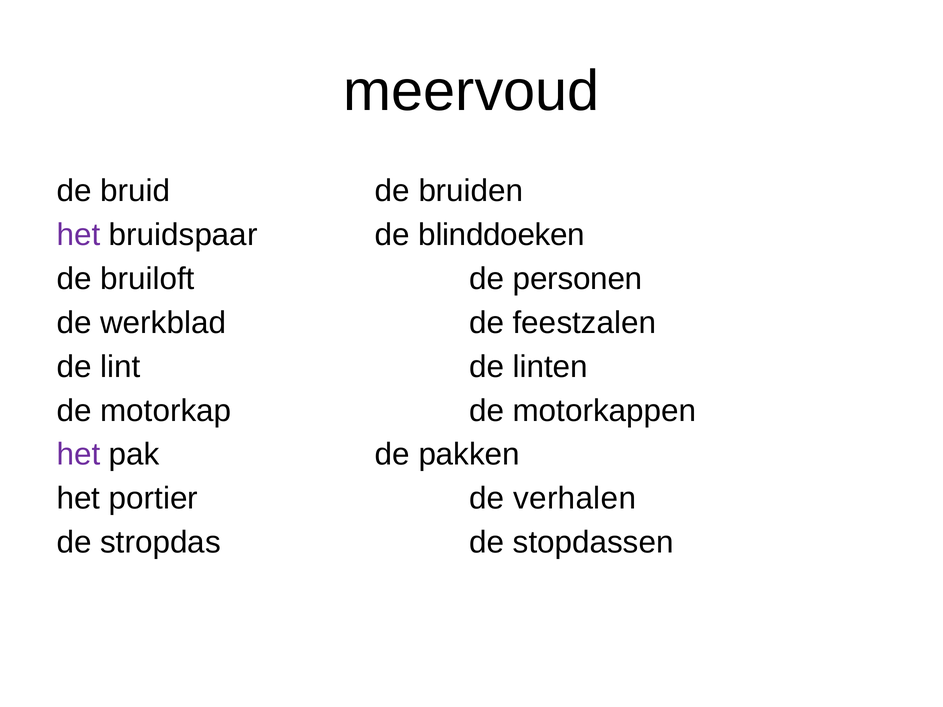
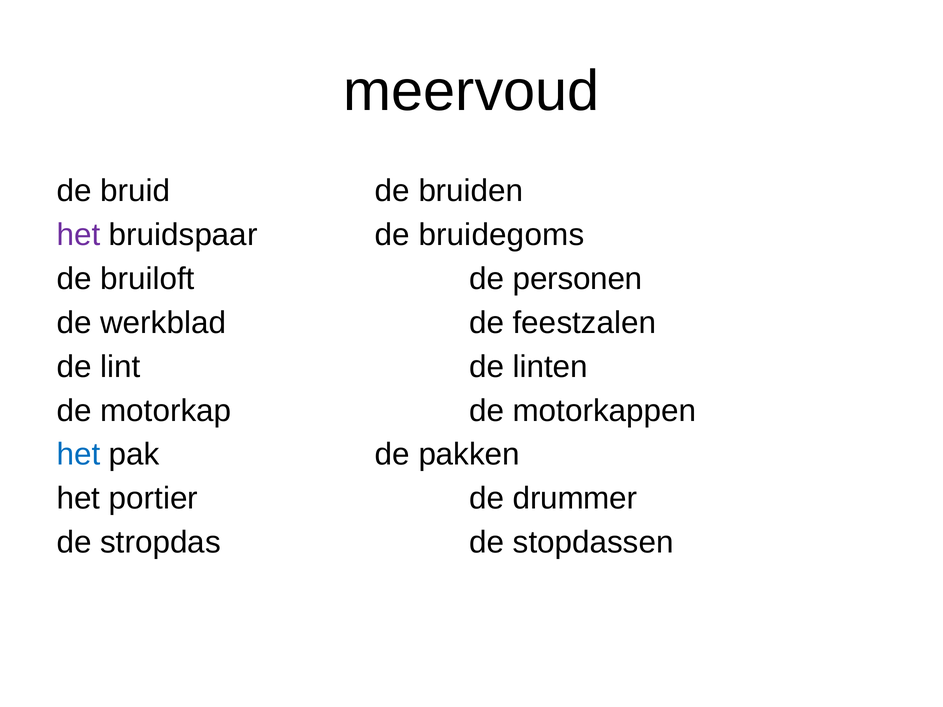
blinddoeken: blinddoeken -> bruidegoms
het at (78, 455) colour: purple -> blue
verhalen: verhalen -> drummer
